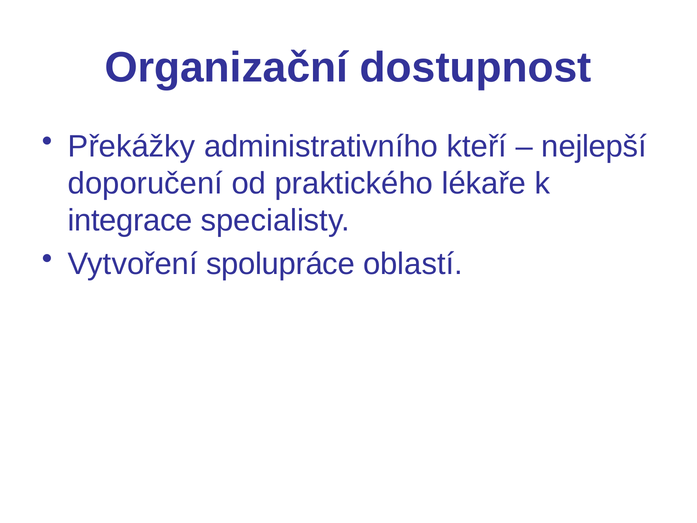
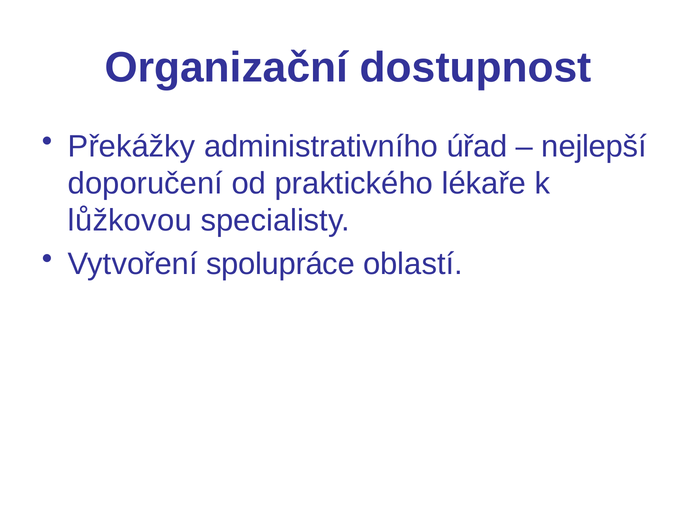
kteří: kteří -> úřad
integrace: integrace -> lůžkovou
